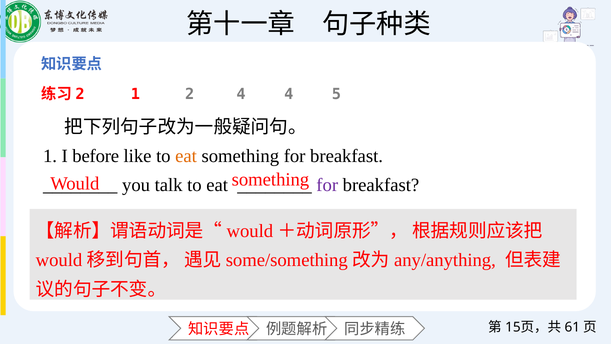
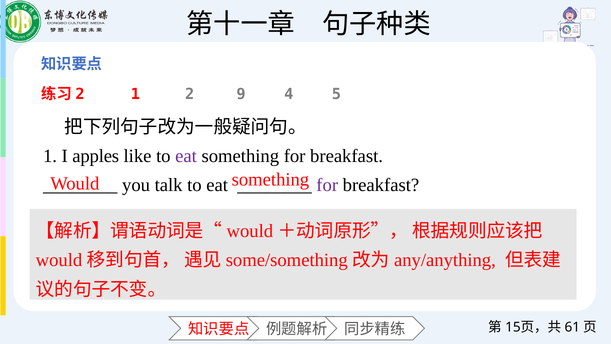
2 4: 4 -> 9
before: before -> apples
eat at (186, 156) colour: orange -> purple
